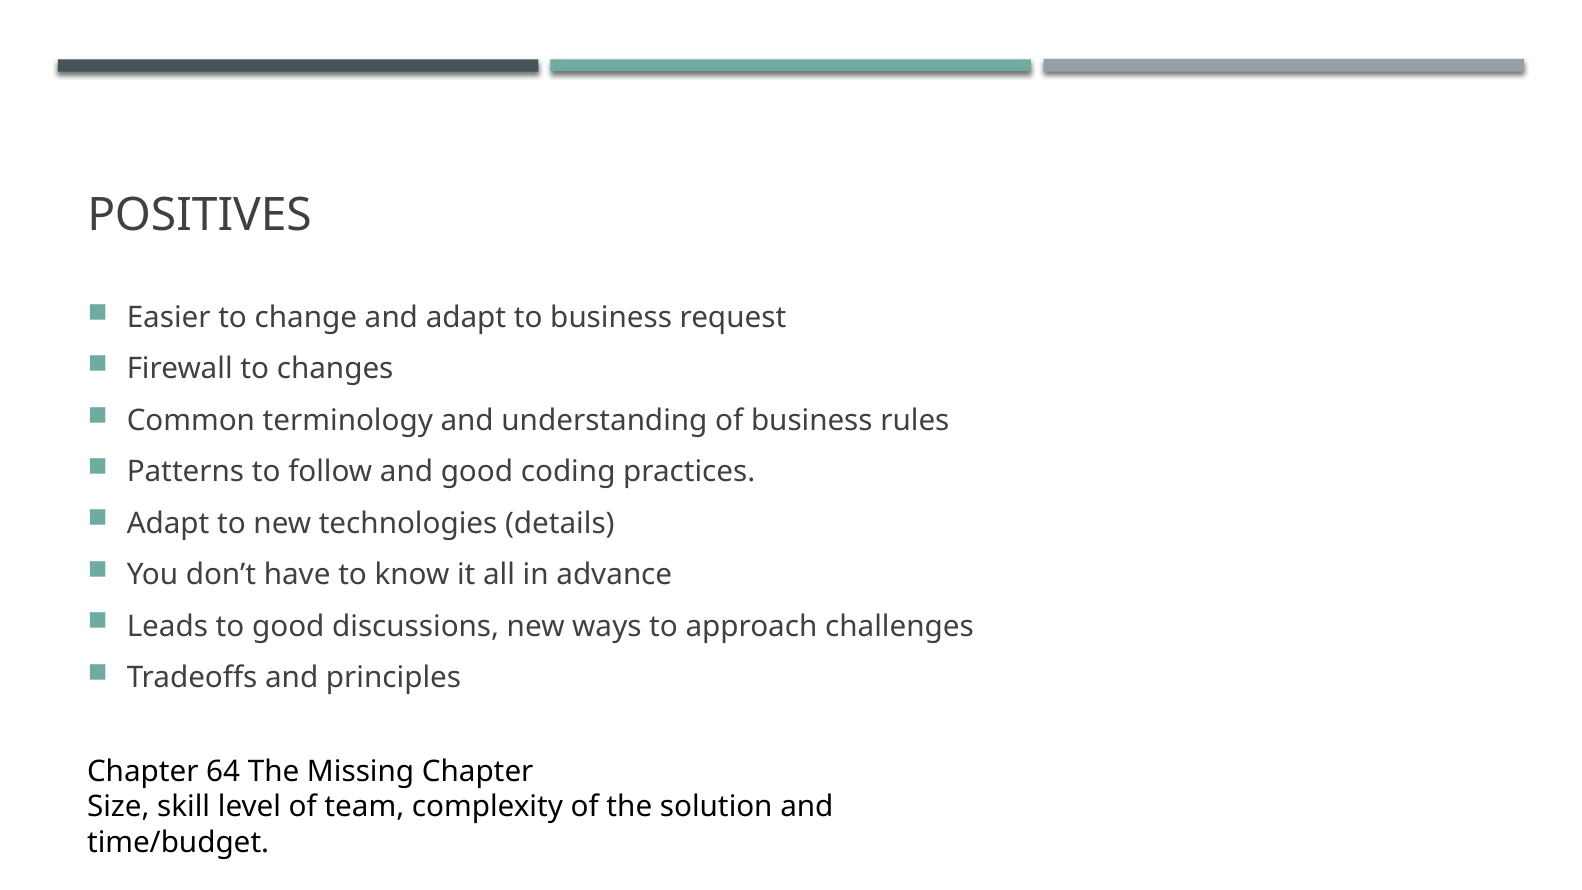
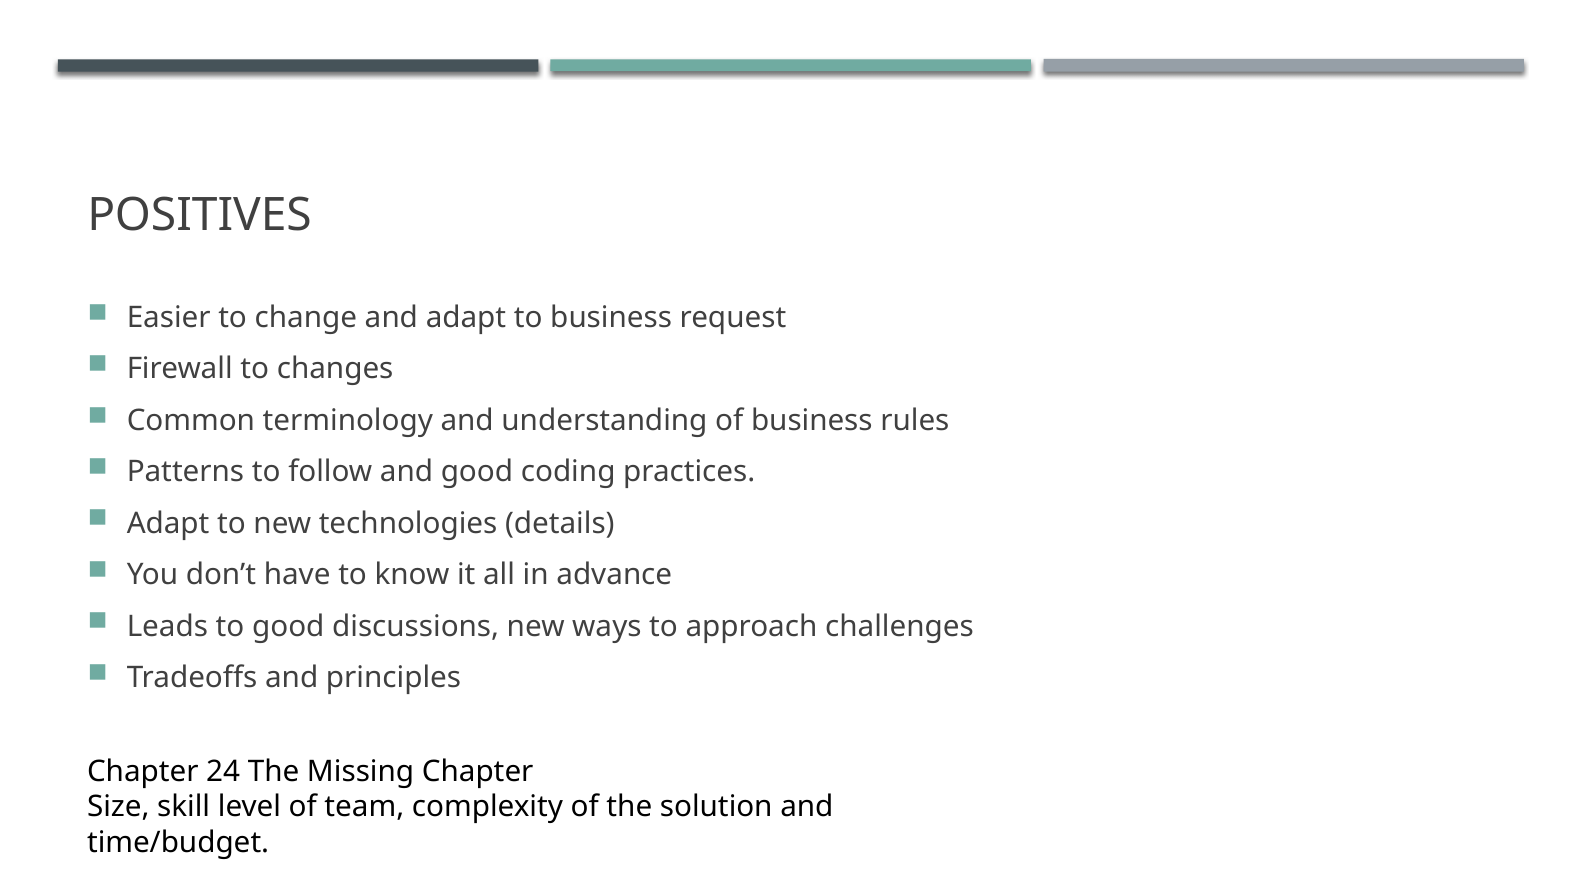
64: 64 -> 24
